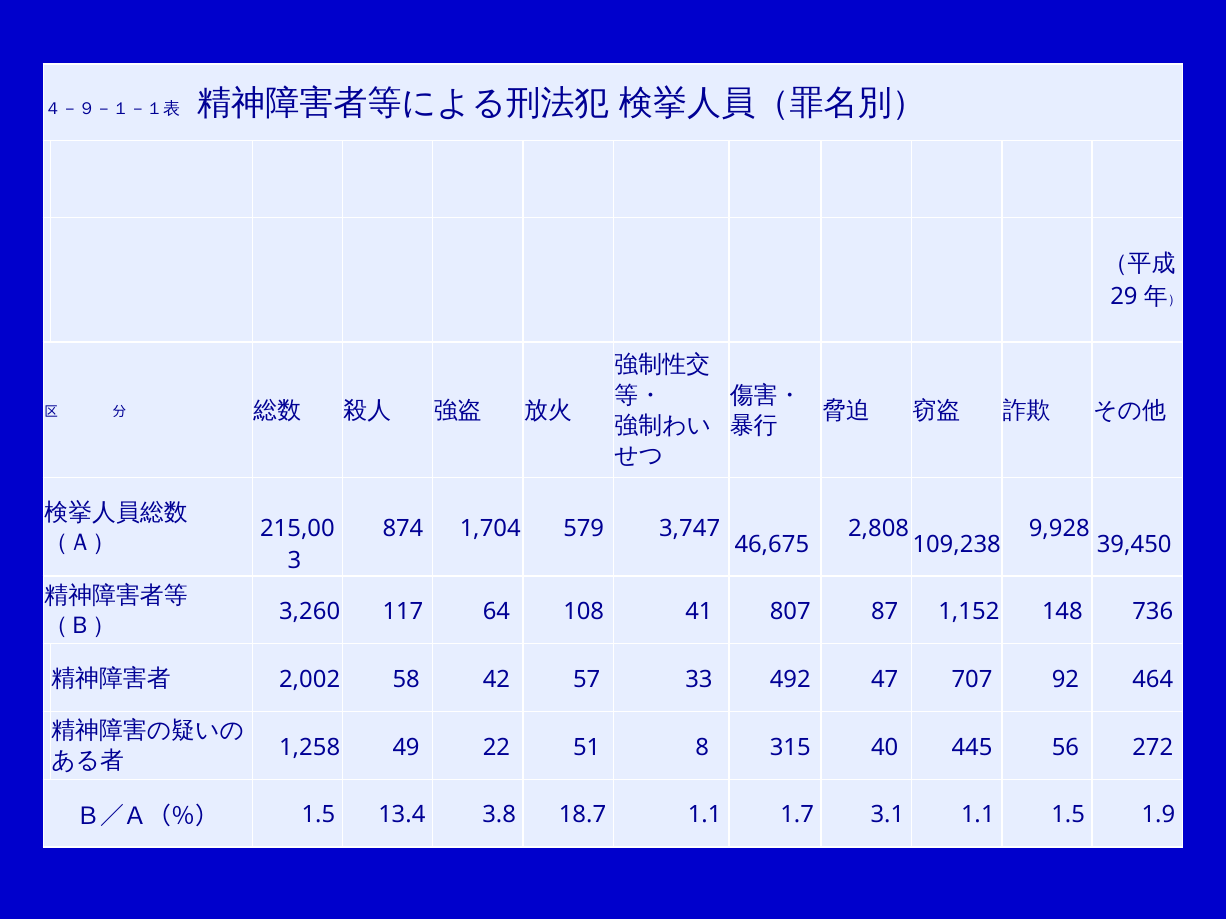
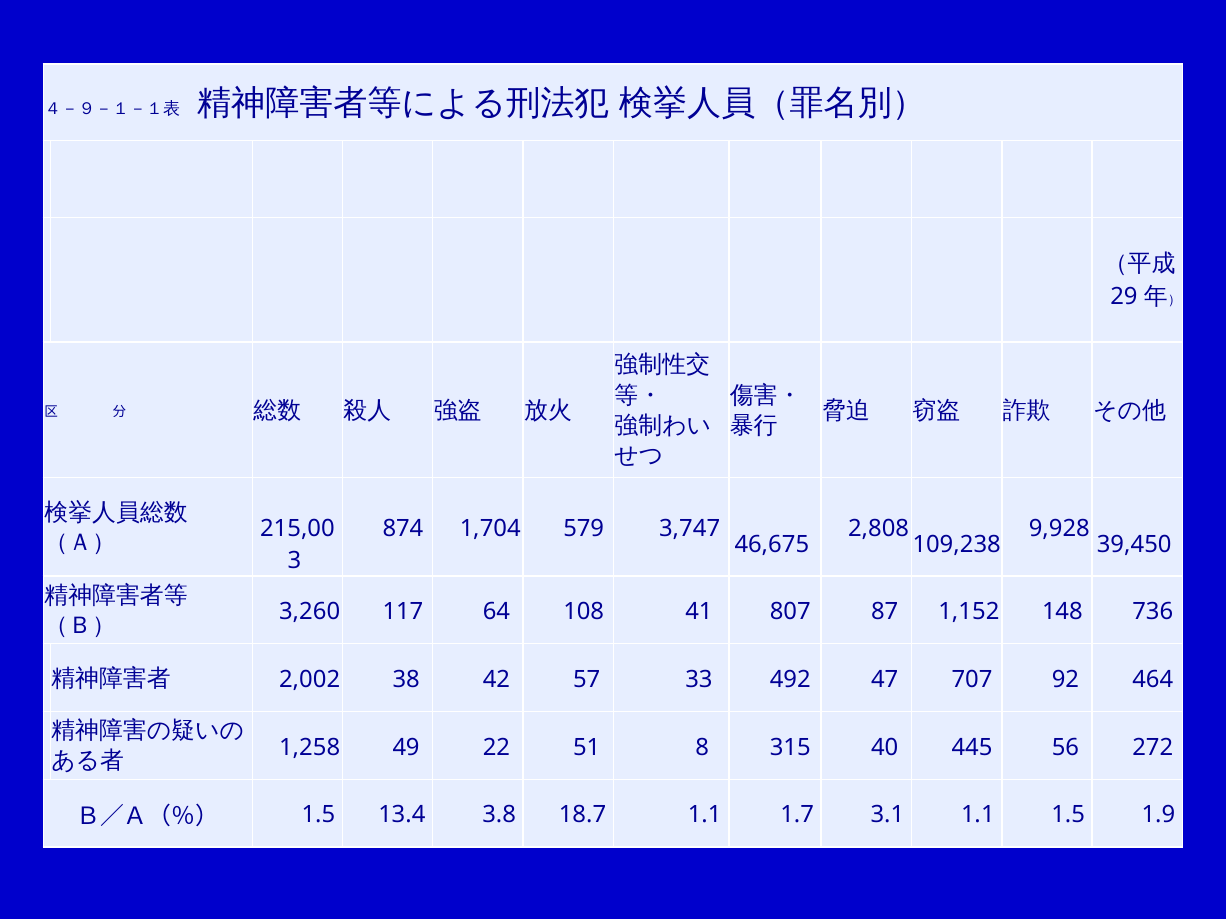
58: 58 -> 38
